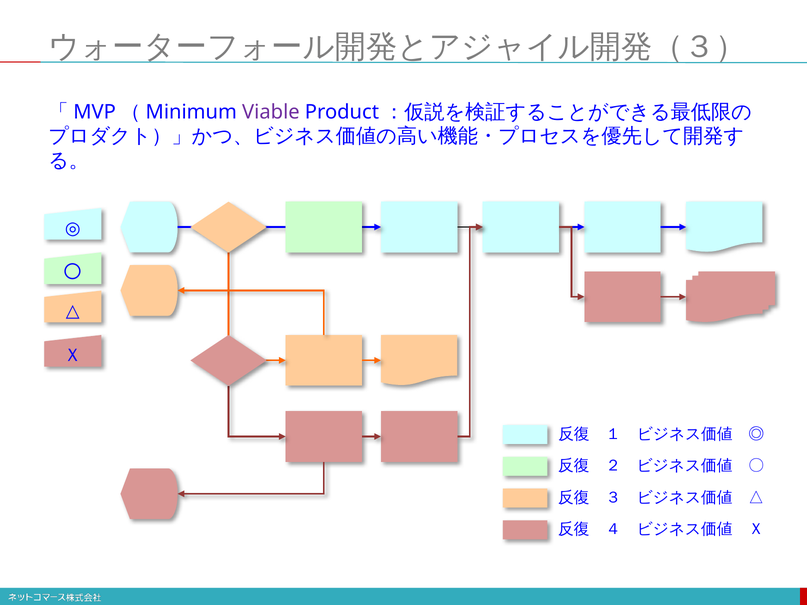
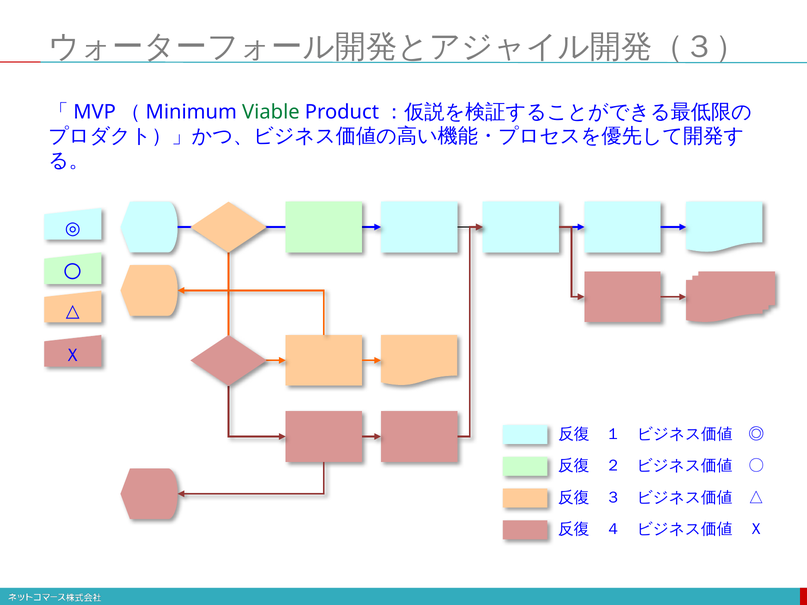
Viable colour: purple -> green
